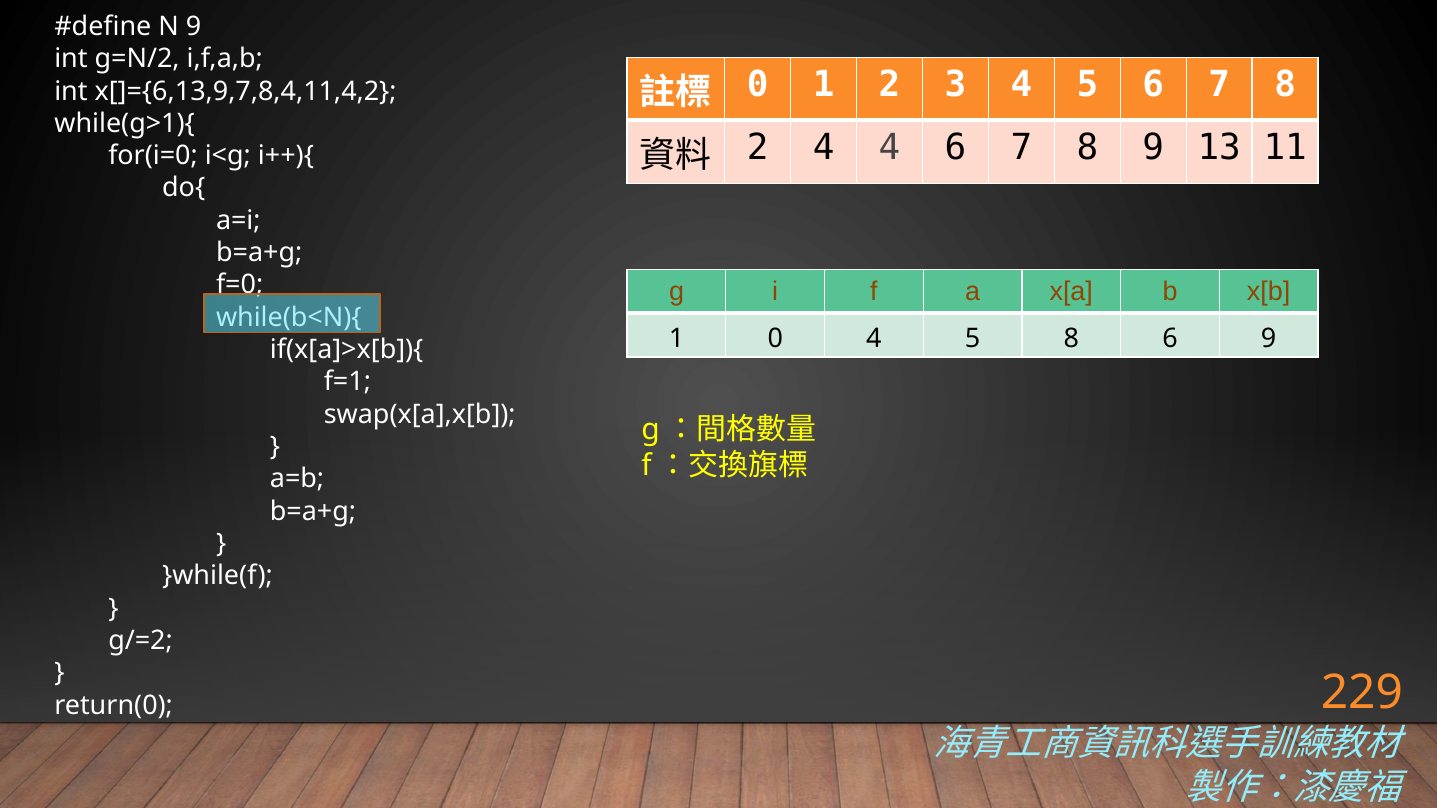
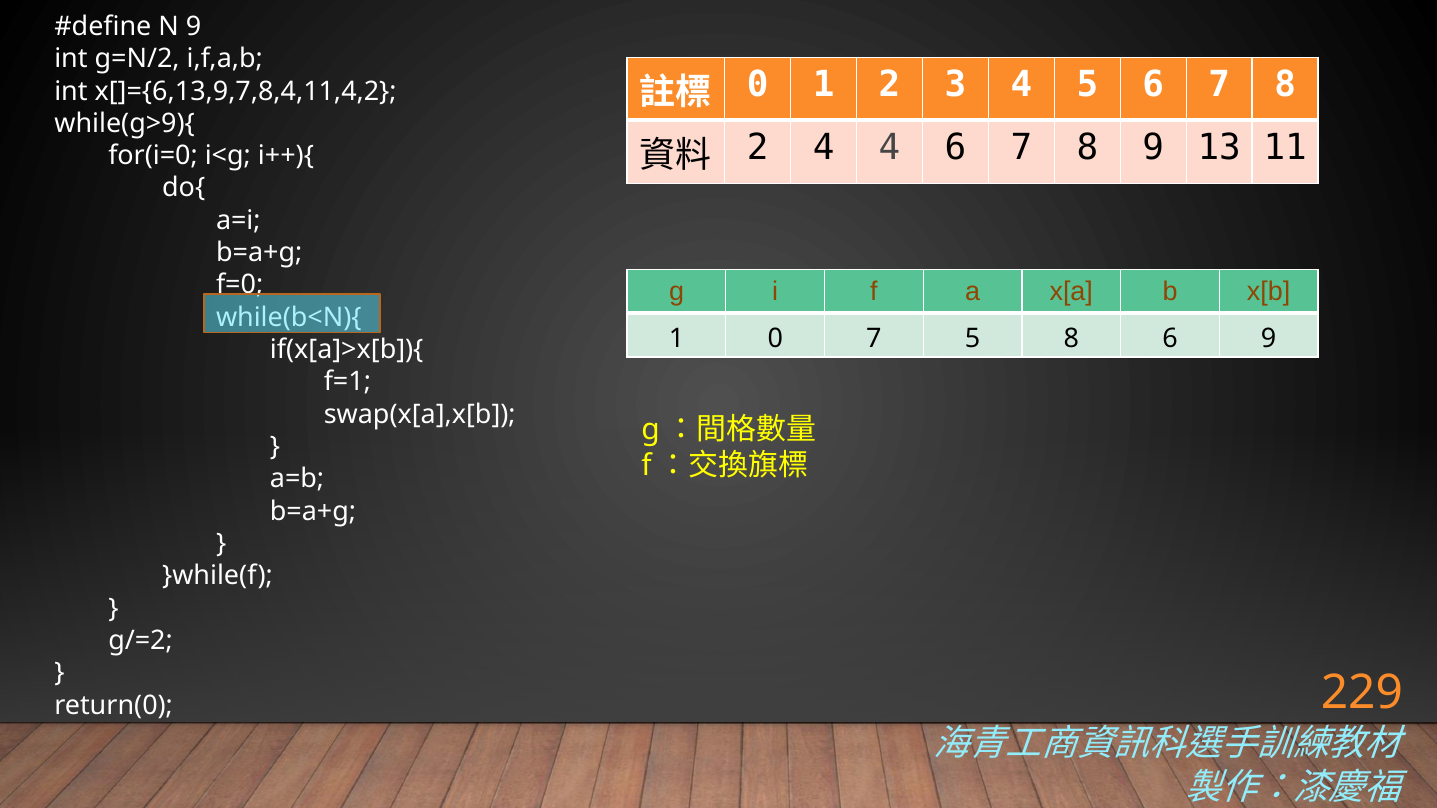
while(g>1){: while(g>1){ -> while(g>9){
0 4: 4 -> 7
